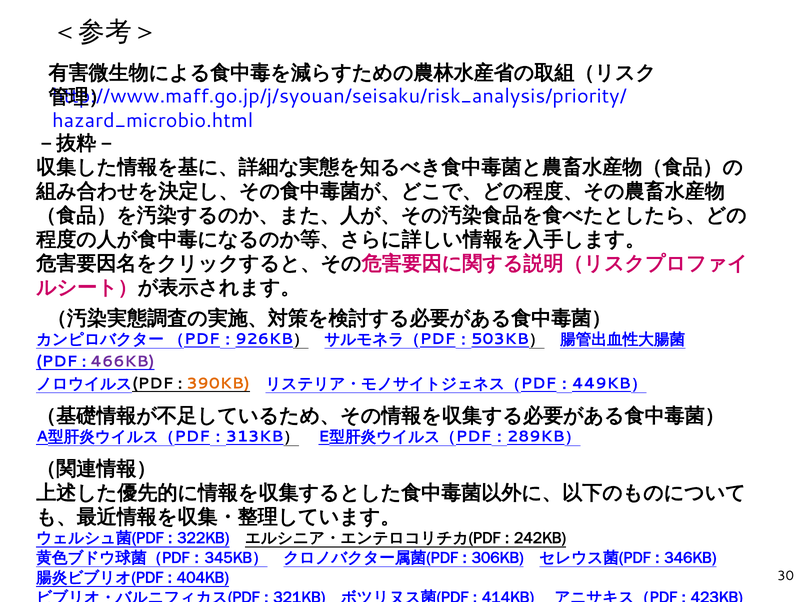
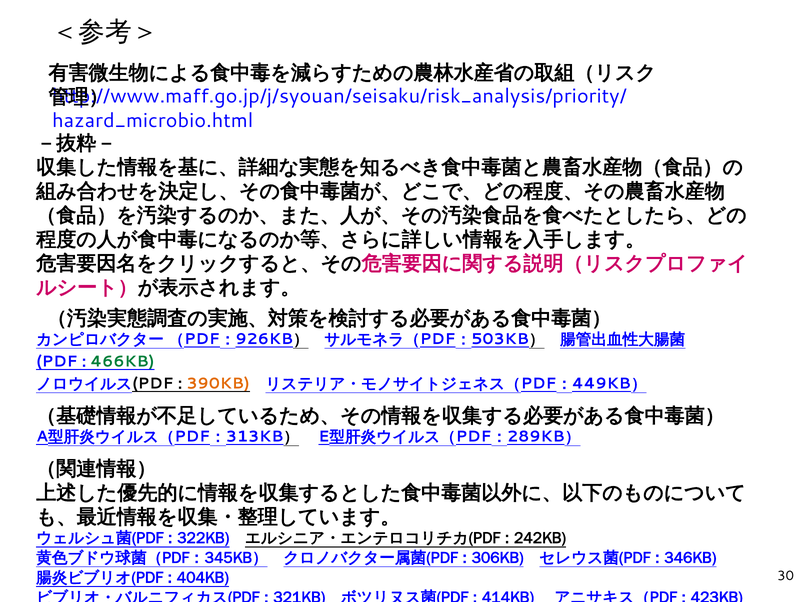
466KB colour: purple -> green
